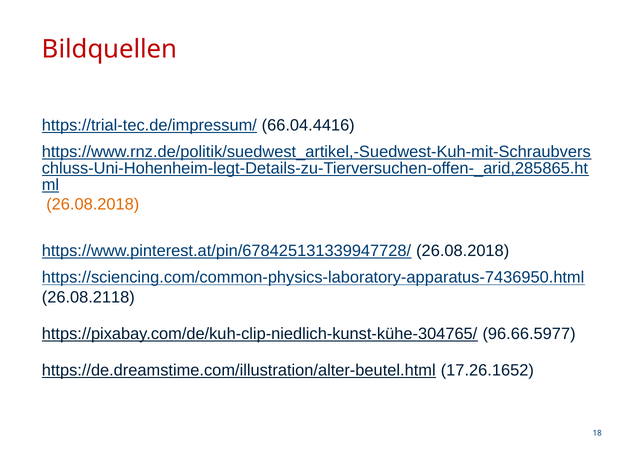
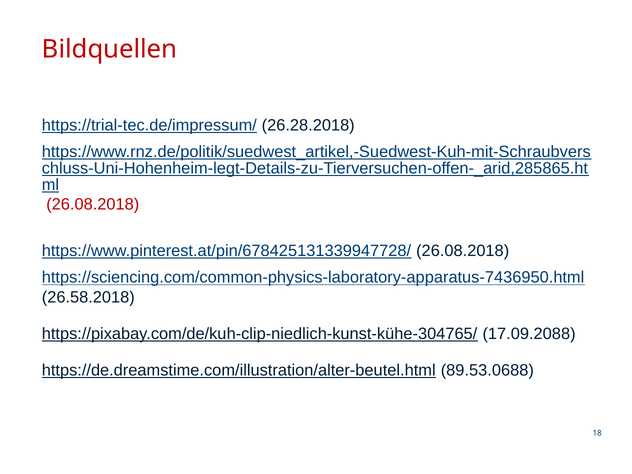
66.04.4416: 66.04.4416 -> 26.28.2018
26.08.2018 at (93, 204) colour: orange -> red
26.08.2118: 26.08.2118 -> 26.58.2018
96.66.5977: 96.66.5977 -> 17.09.2088
17.26.1652: 17.26.1652 -> 89.53.0688
